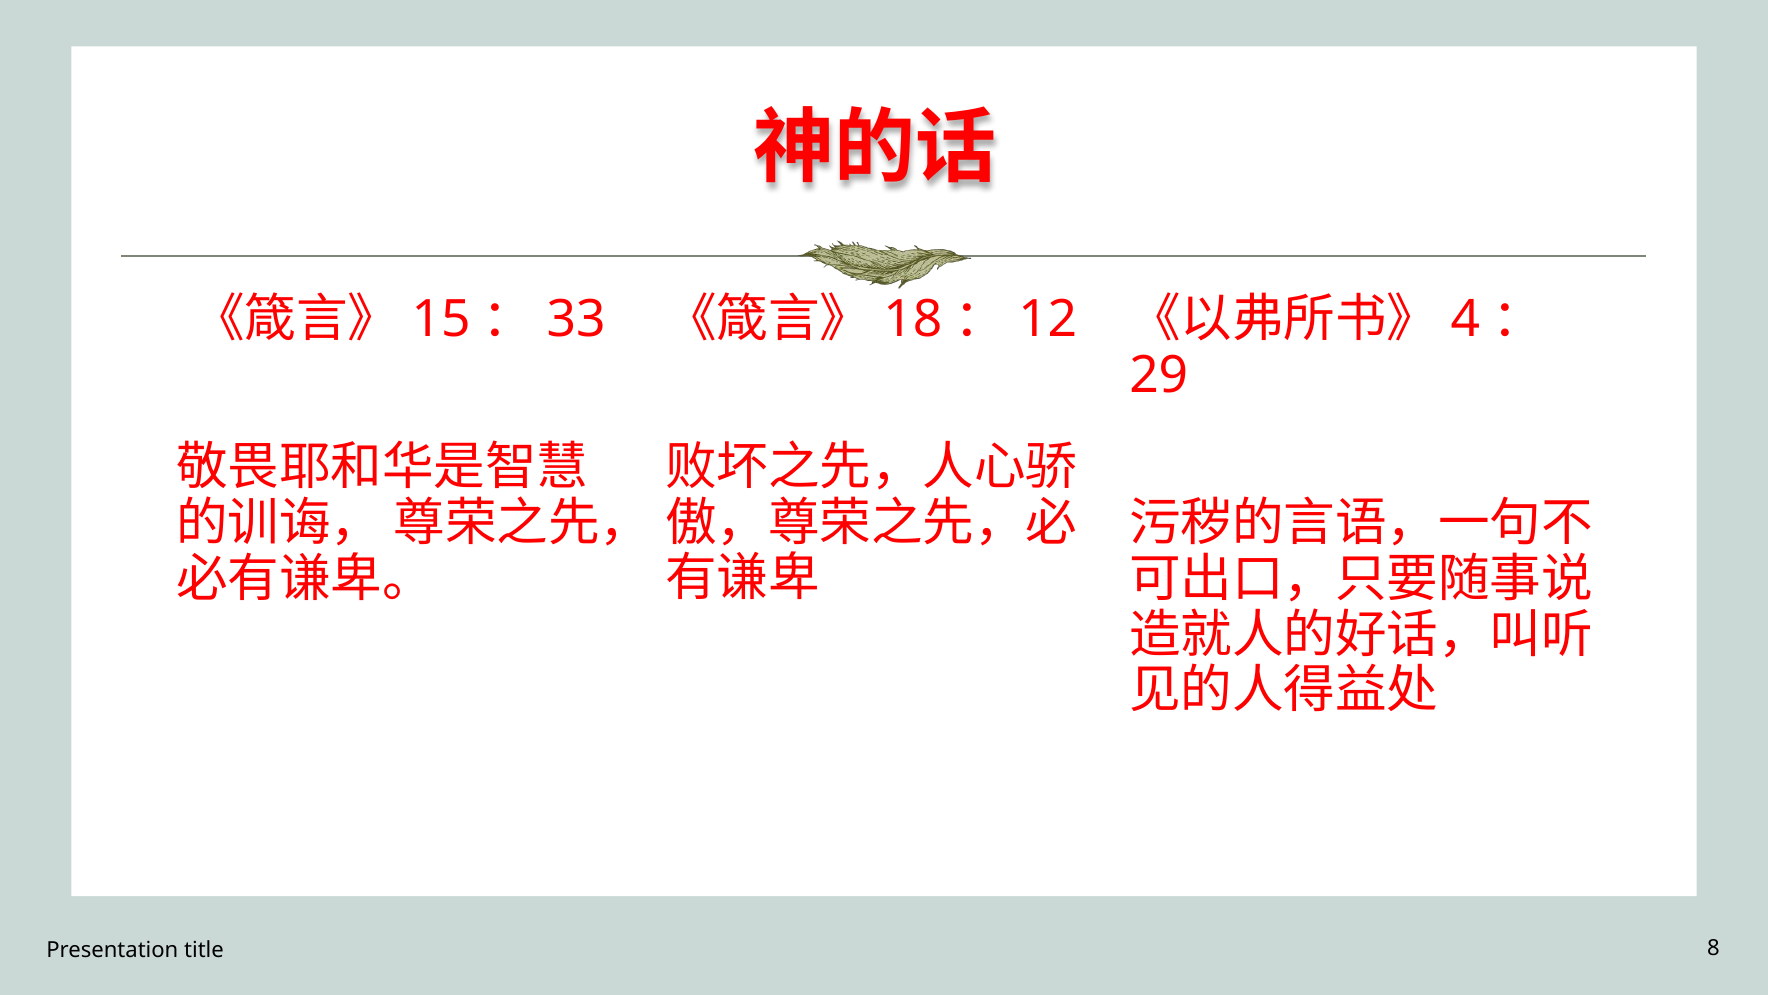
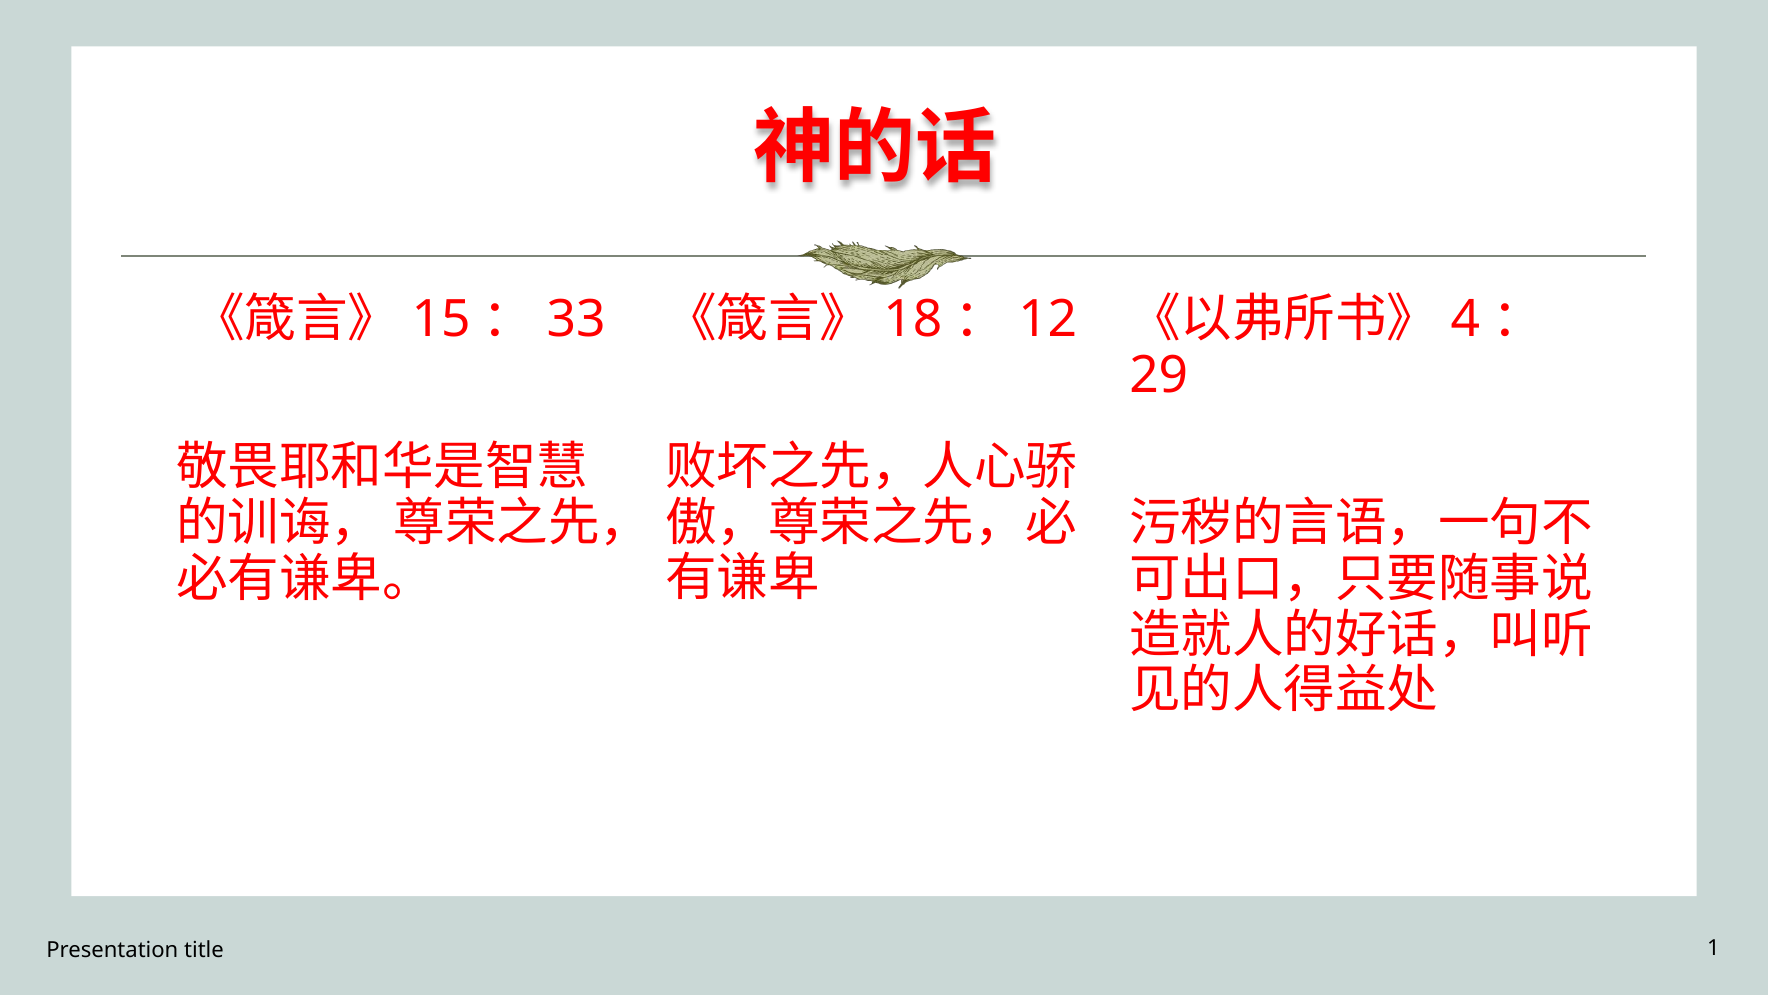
8: 8 -> 1
